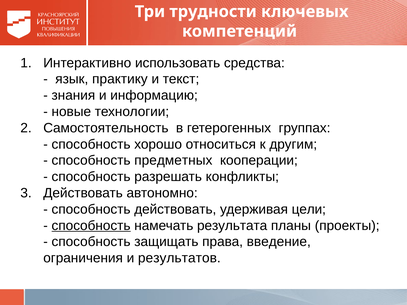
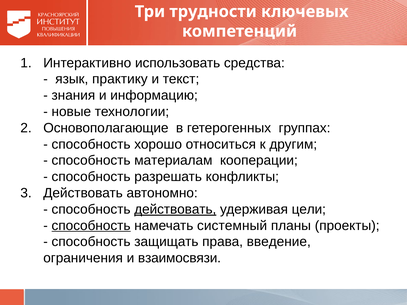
Самостоятельность: Самостоятельность -> Основополагающие
предметных: предметных -> материалам
действовать at (175, 209) underline: none -> present
результата: результата -> системный
результатов: результатов -> взаимосвязи
